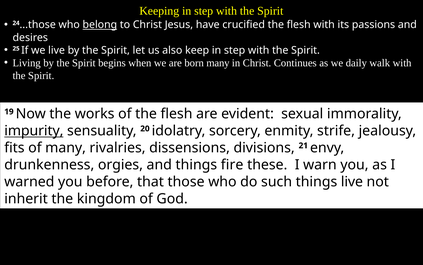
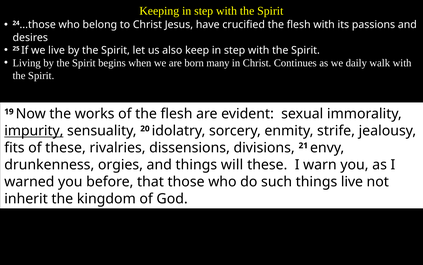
belong underline: present -> none
of many: many -> these
fire: fire -> will
